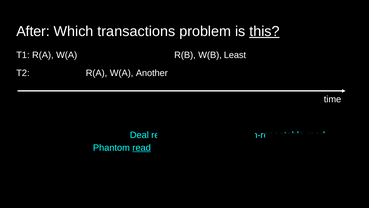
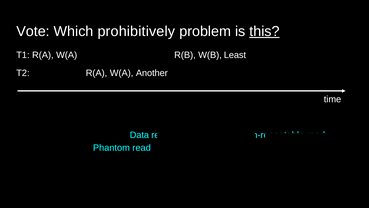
After: After -> Vote
transactions: transactions -> prohibitively
Deal: Deal -> Data
read at (142, 147) underline: present -> none
